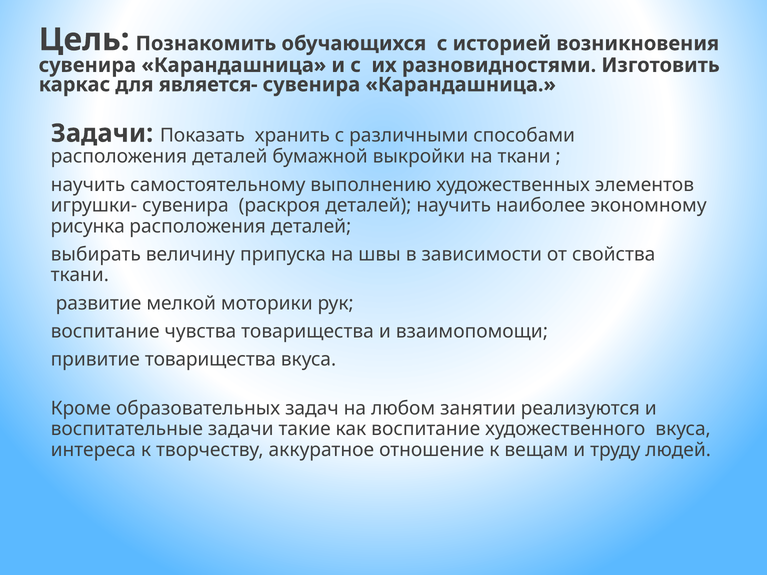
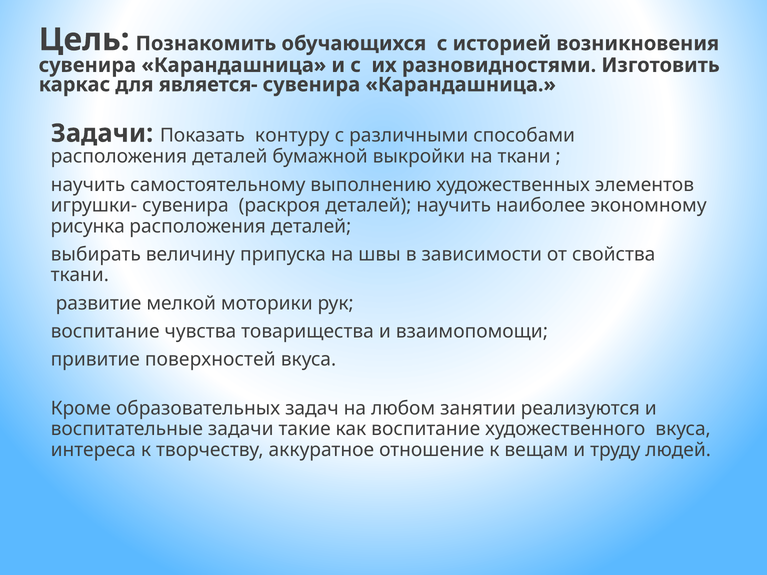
хранить: хранить -> контуру
привитие товарищества: товарищества -> поверхностей
